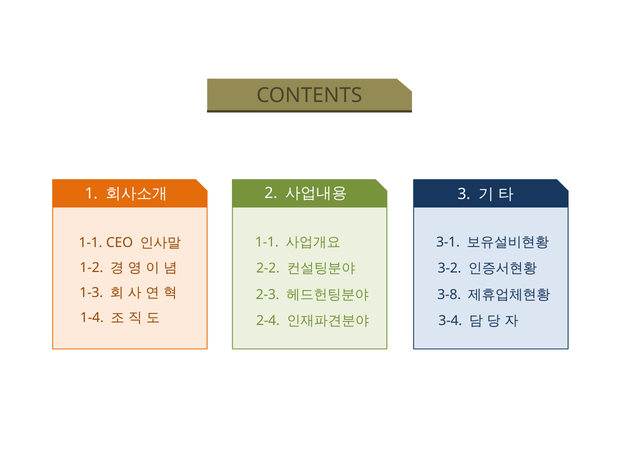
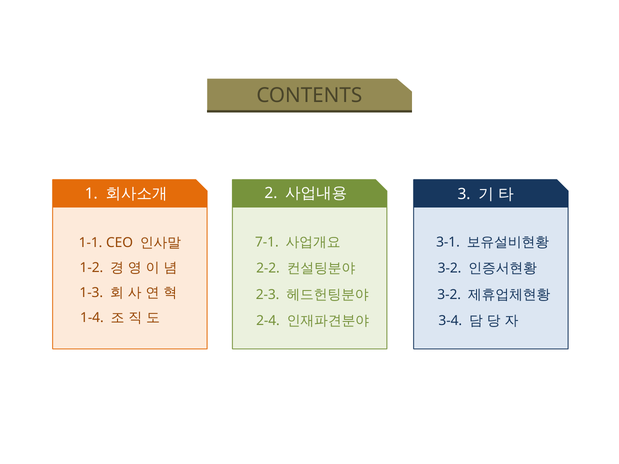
1-1 at (267, 242): 1-1 -> 7-1
3-8 at (449, 295): 3-8 -> 3-2
